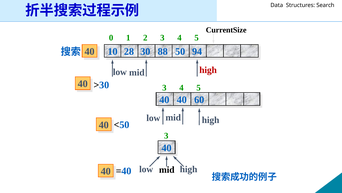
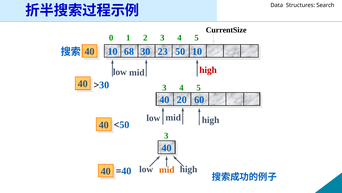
28: 28 -> 68
88: 88 -> 23
50 94: 94 -> 10
40 at (182, 99): 40 -> 20
mid at (167, 169) colour: black -> orange
